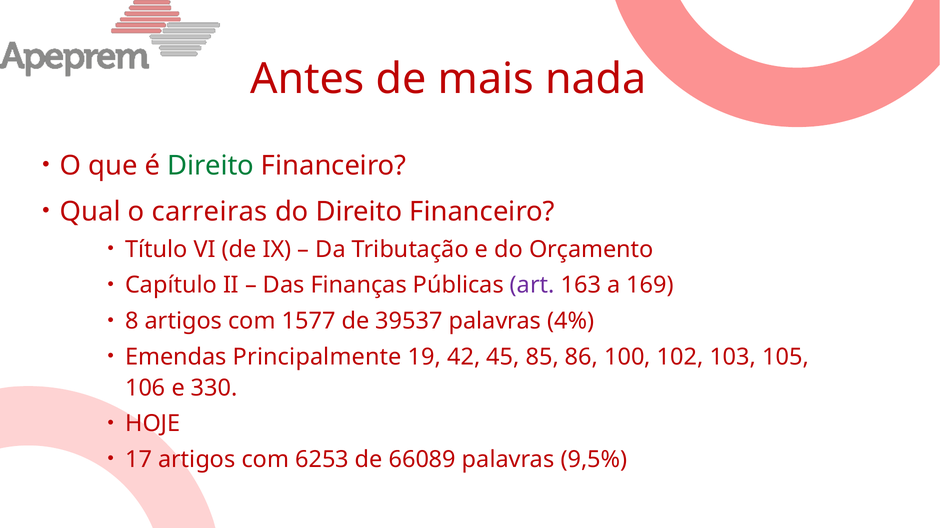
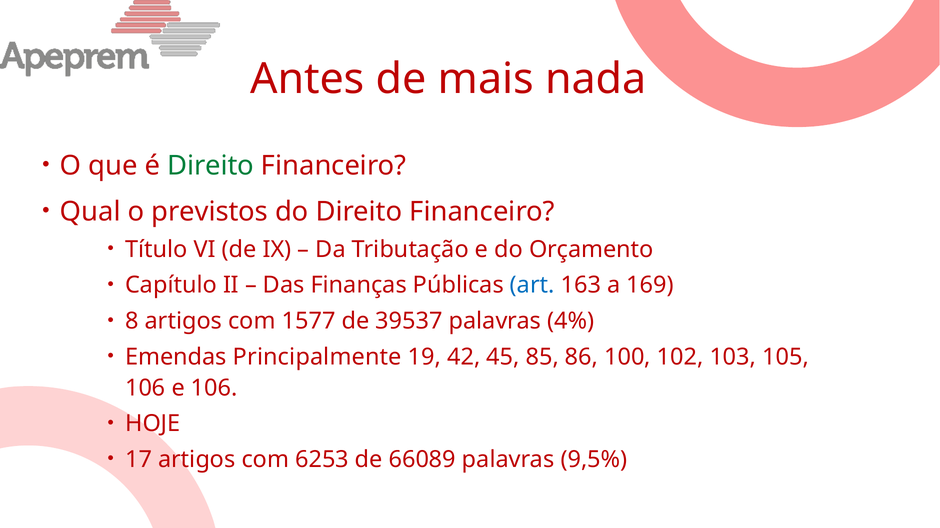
carreiras: carreiras -> previstos
art colour: purple -> blue
e 330: 330 -> 106
